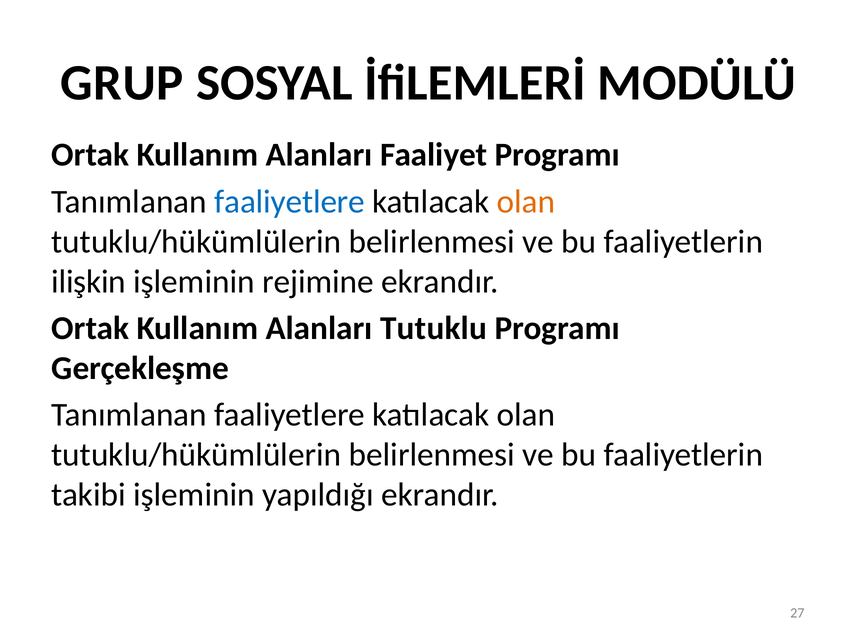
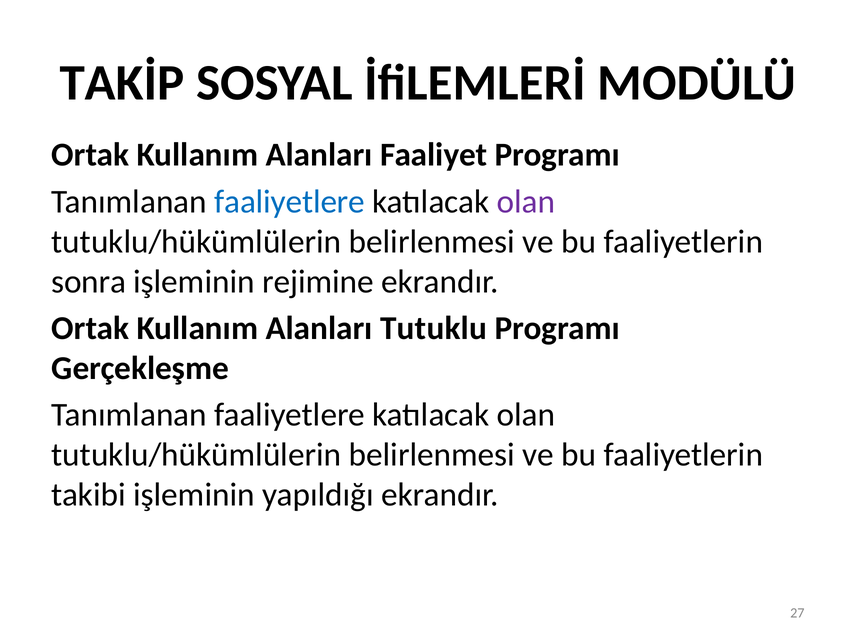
GRUP: GRUP -> TAKİP
olan at (526, 202) colour: orange -> purple
ilişkin: ilişkin -> sonra
